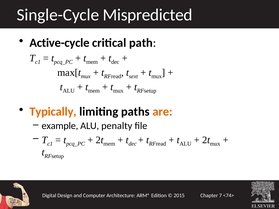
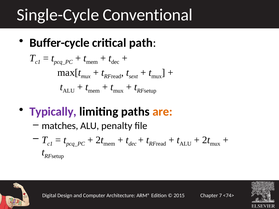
Mispredicted: Mispredicted -> Conventional
Active-cycle: Active-cycle -> Buffer-cycle
Typically colour: orange -> purple
example: example -> matches
